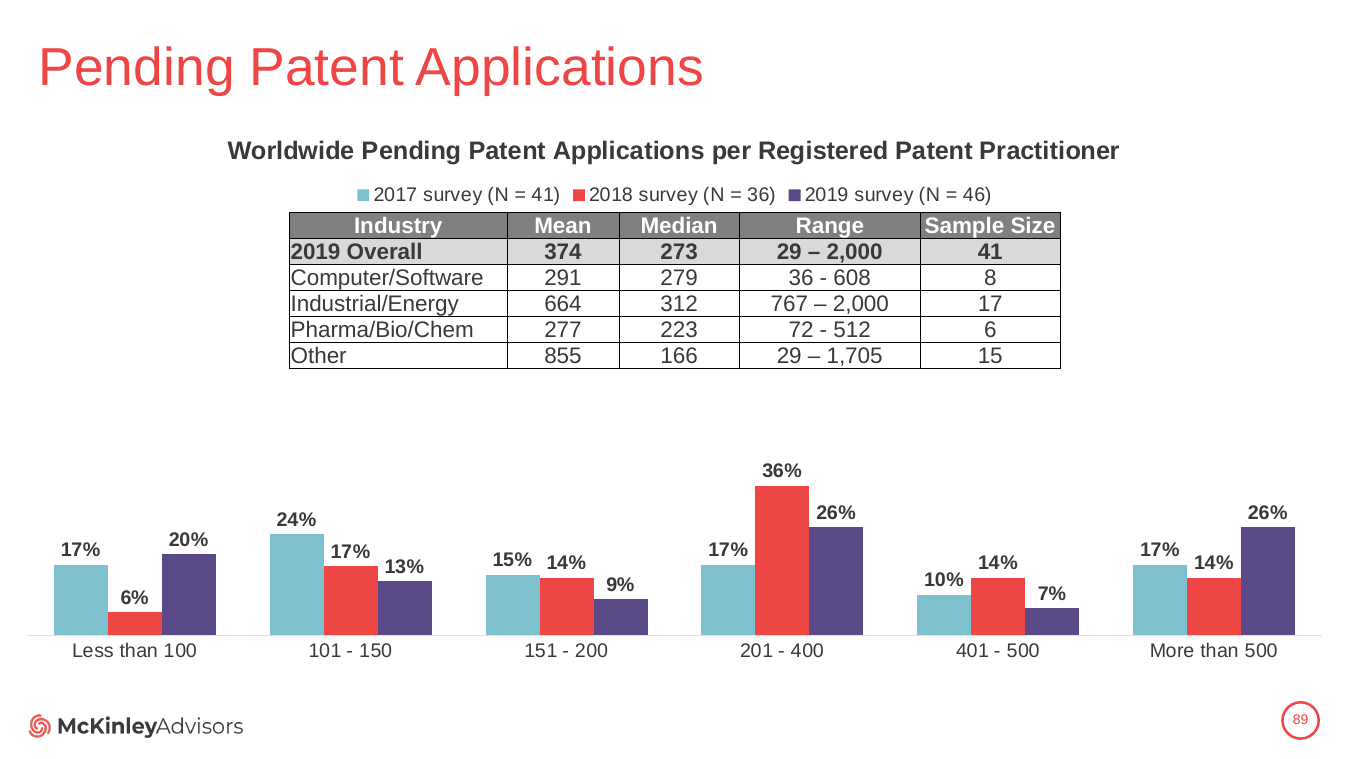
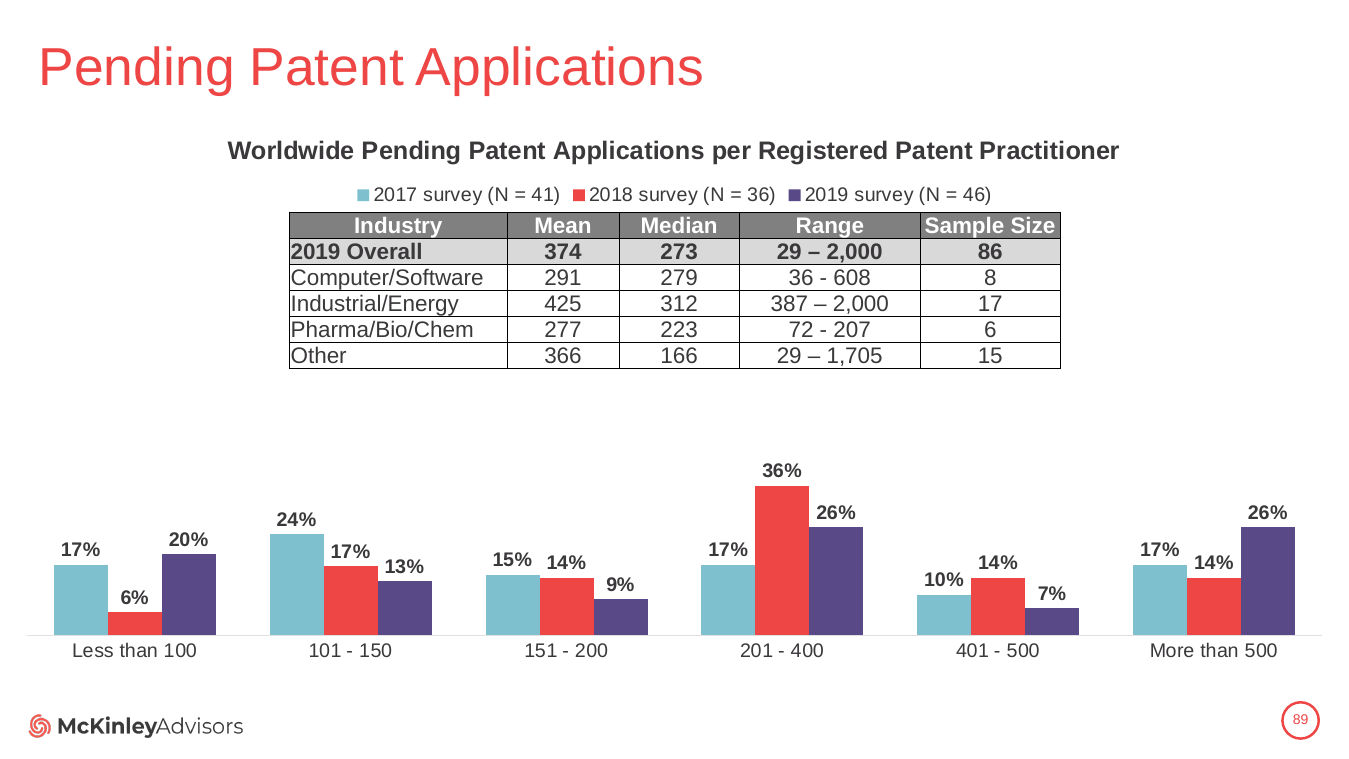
2,000 41: 41 -> 86
664: 664 -> 425
767: 767 -> 387
512: 512 -> 207
855: 855 -> 366
